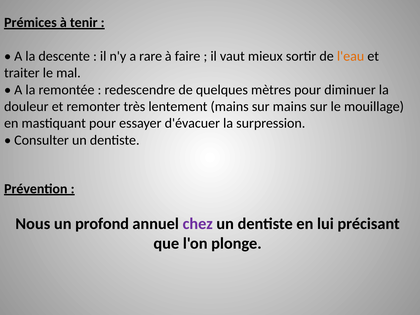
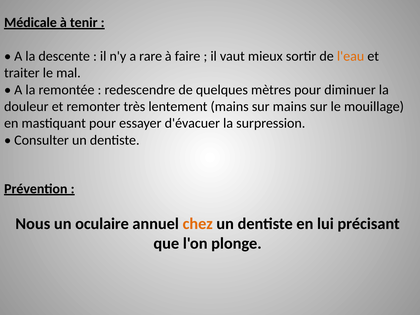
Prémices: Prémices -> Médicale
profond: profond -> oculaire
chez colour: purple -> orange
